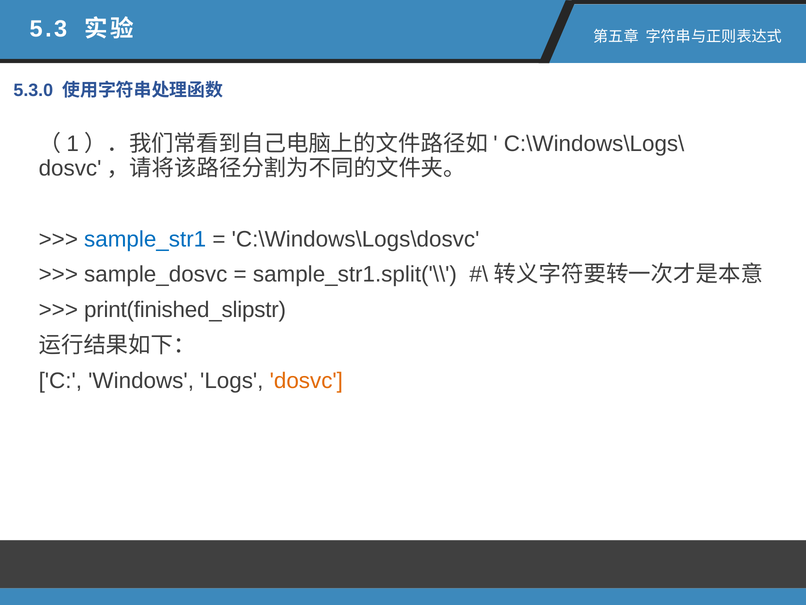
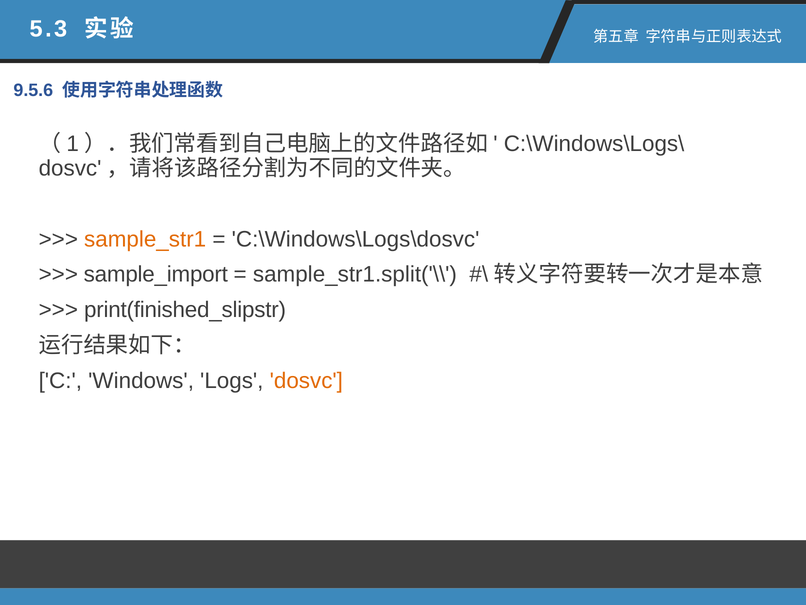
5.3.0: 5.3.0 -> 9.5.6
sample_str1 colour: blue -> orange
sample_dosvc: sample_dosvc -> sample_import
